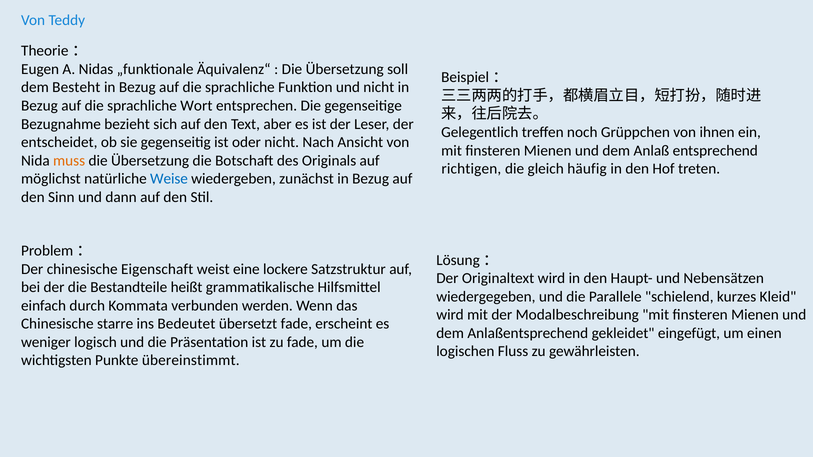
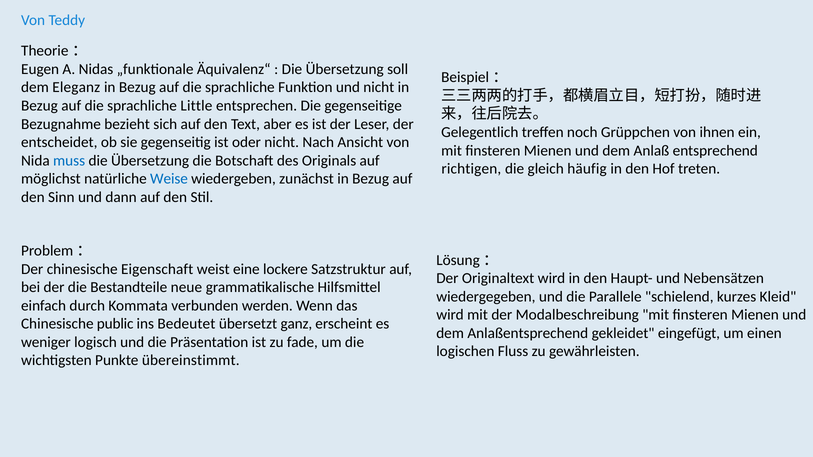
Besteht: Besteht -> Eleganz
Wort: Wort -> Little
muss colour: orange -> blue
heißt: heißt -> neue
starre: starre -> public
übersetzt fade: fade -> ganz
